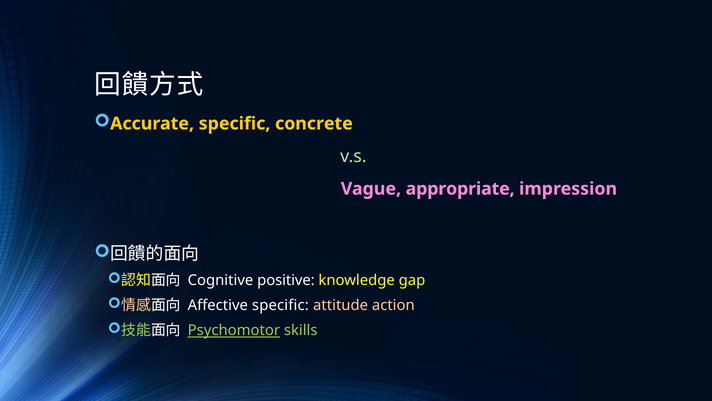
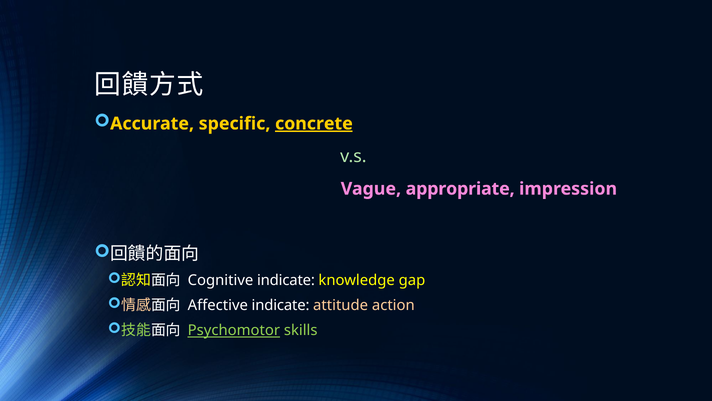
concrete underline: none -> present
Cognitive positive: positive -> indicate
Affective specific: specific -> indicate
